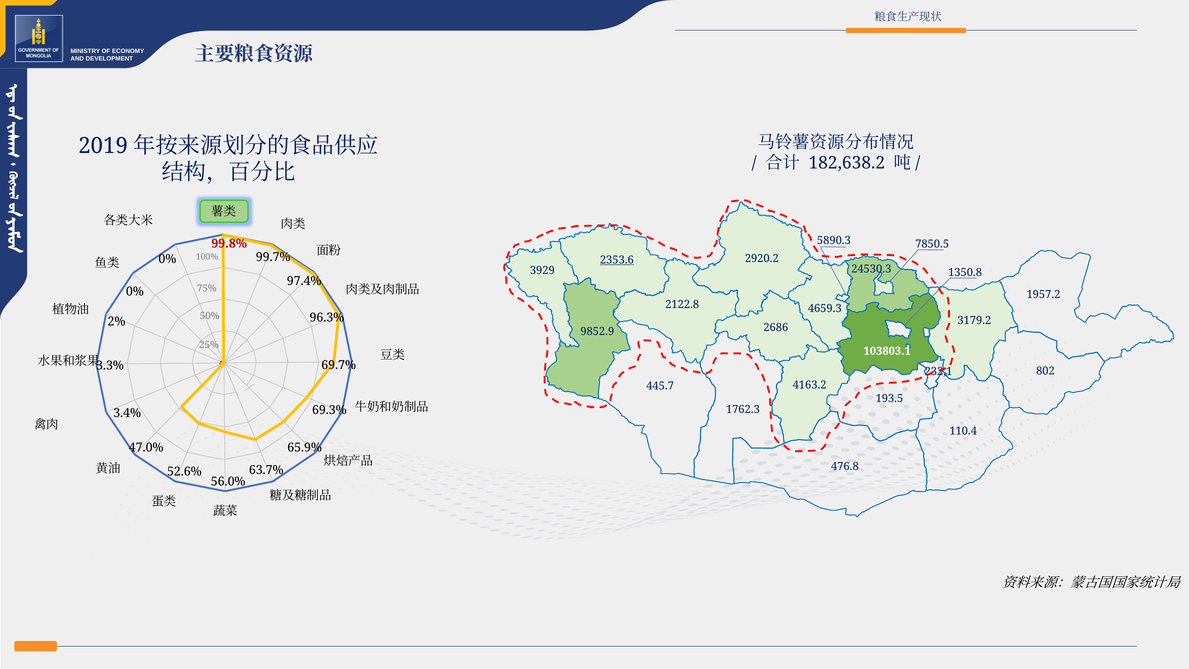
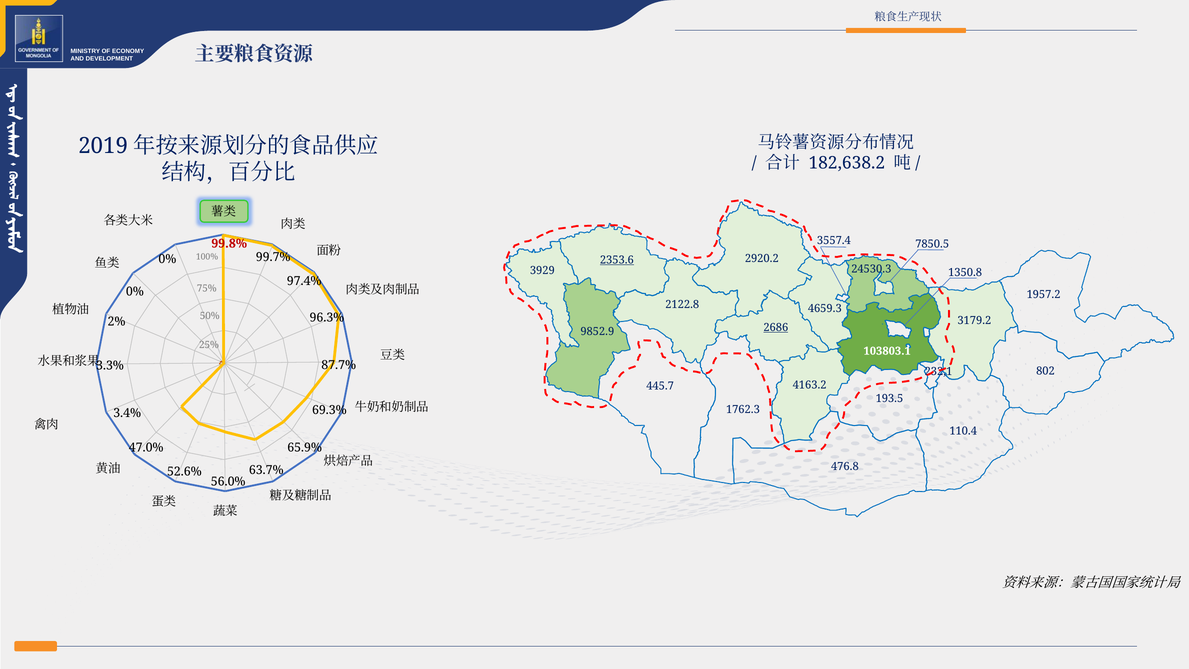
5890.3: 5890.3 -> 3557.4
2686 underline: none -> present
69.7%: 69.7% -> 87.7%
